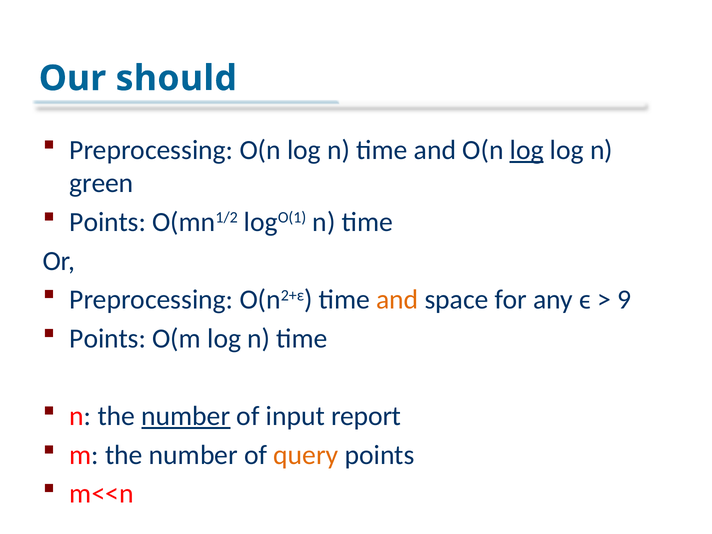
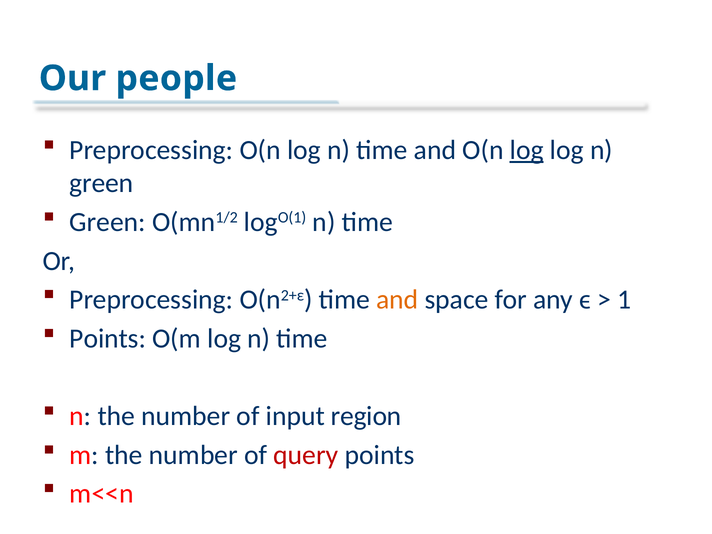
should: should -> people
Points at (108, 222): Points -> Green
9: 9 -> 1
number at (186, 416) underline: present -> none
report: report -> region
query colour: orange -> red
